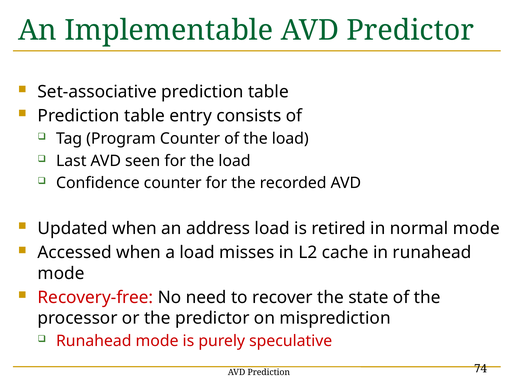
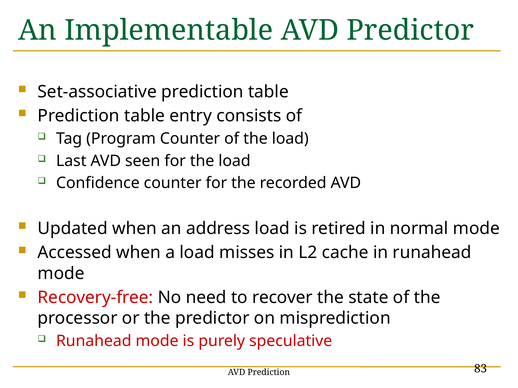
74: 74 -> 83
